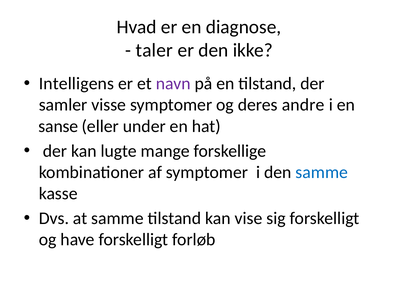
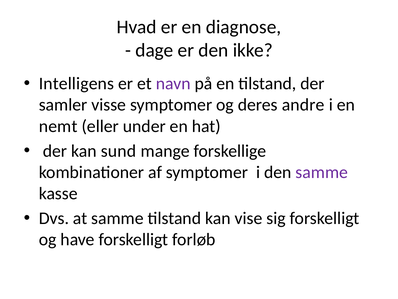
taler: taler -> dage
sanse: sanse -> nemt
lugte: lugte -> sund
samme at (322, 172) colour: blue -> purple
